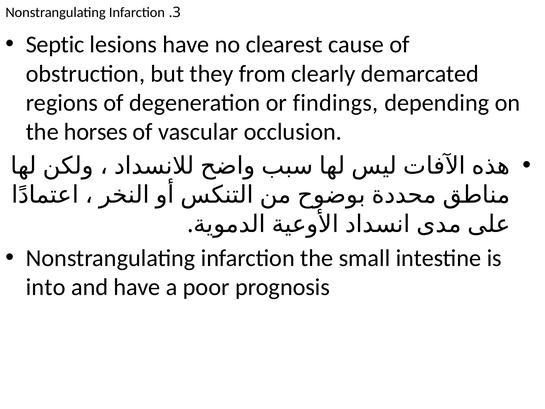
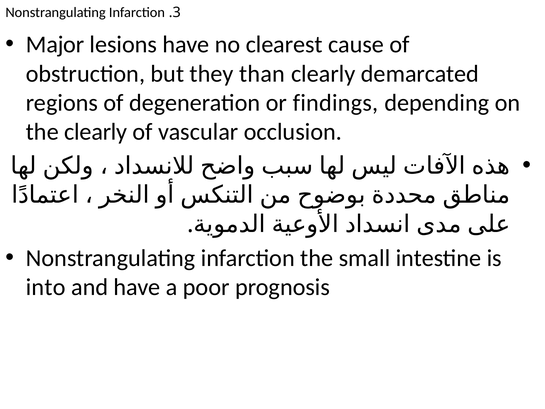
Septic: Septic -> Major
from: from -> than
the horses: horses -> clearly
